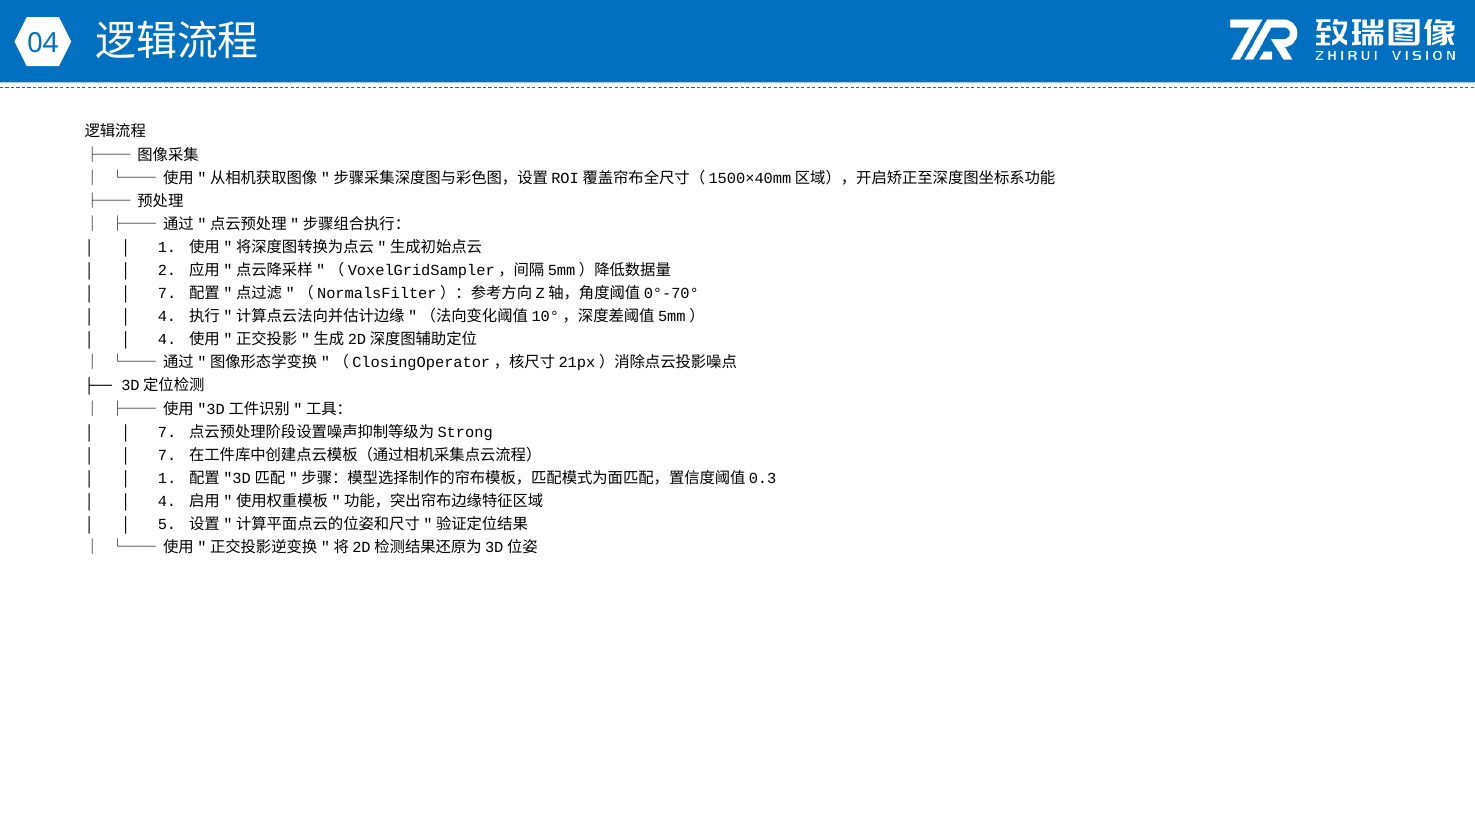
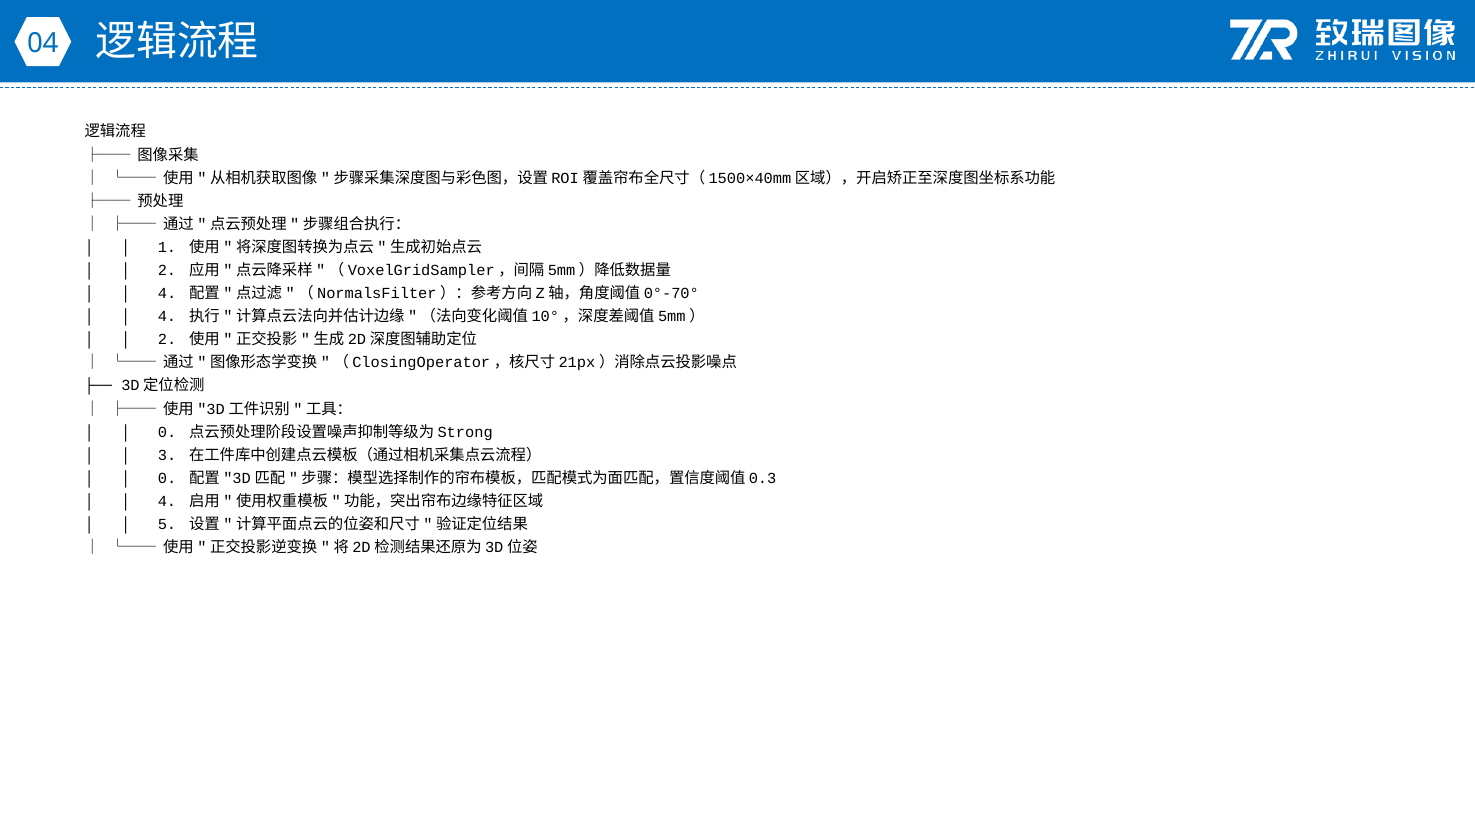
7 at (167, 293): 7 -> 4
4 at (167, 340): 4 -> 2
7 at (167, 432): 7 -> 0
7 at (167, 455): 7 -> 3
1 at (167, 478): 1 -> 0
